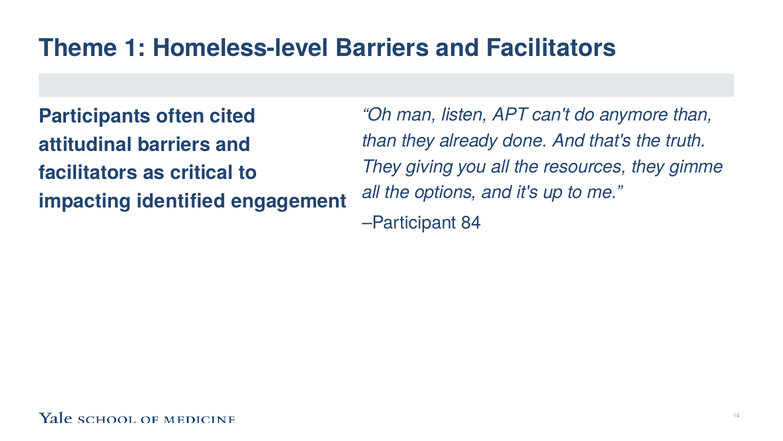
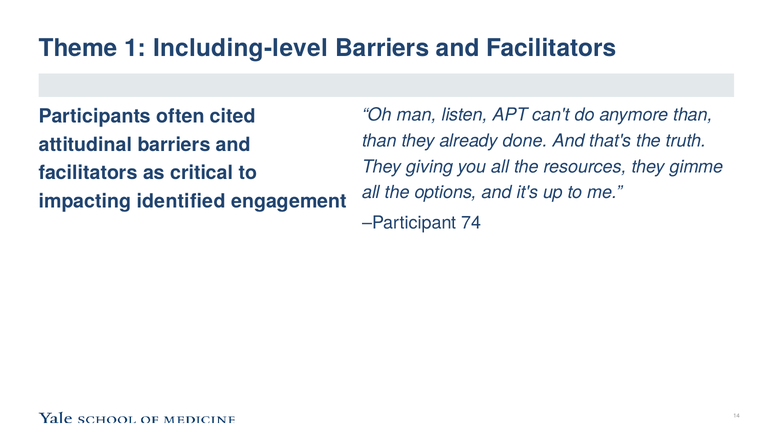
Homeless-level: Homeless-level -> Including-level
84: 84 -> 74
